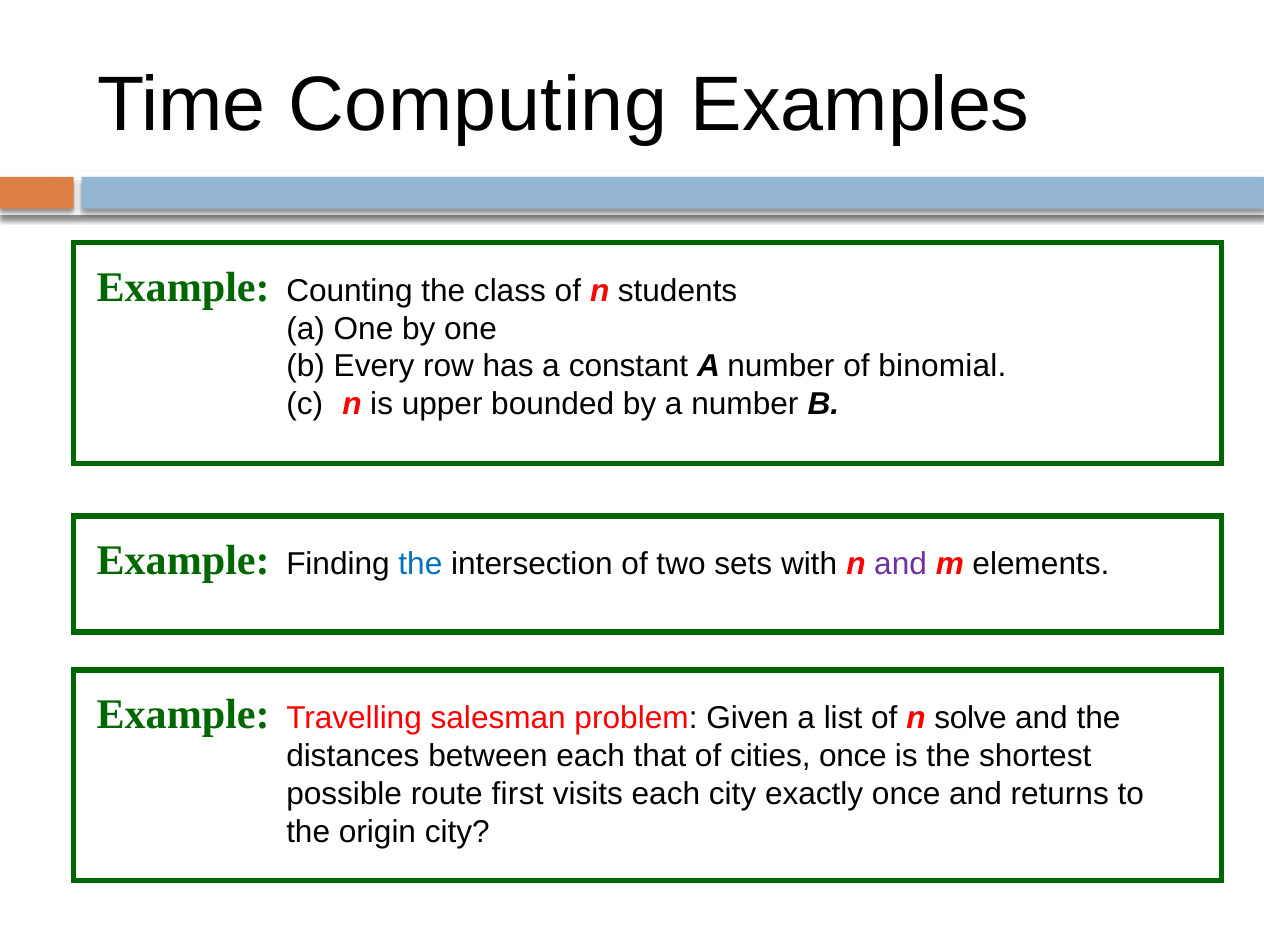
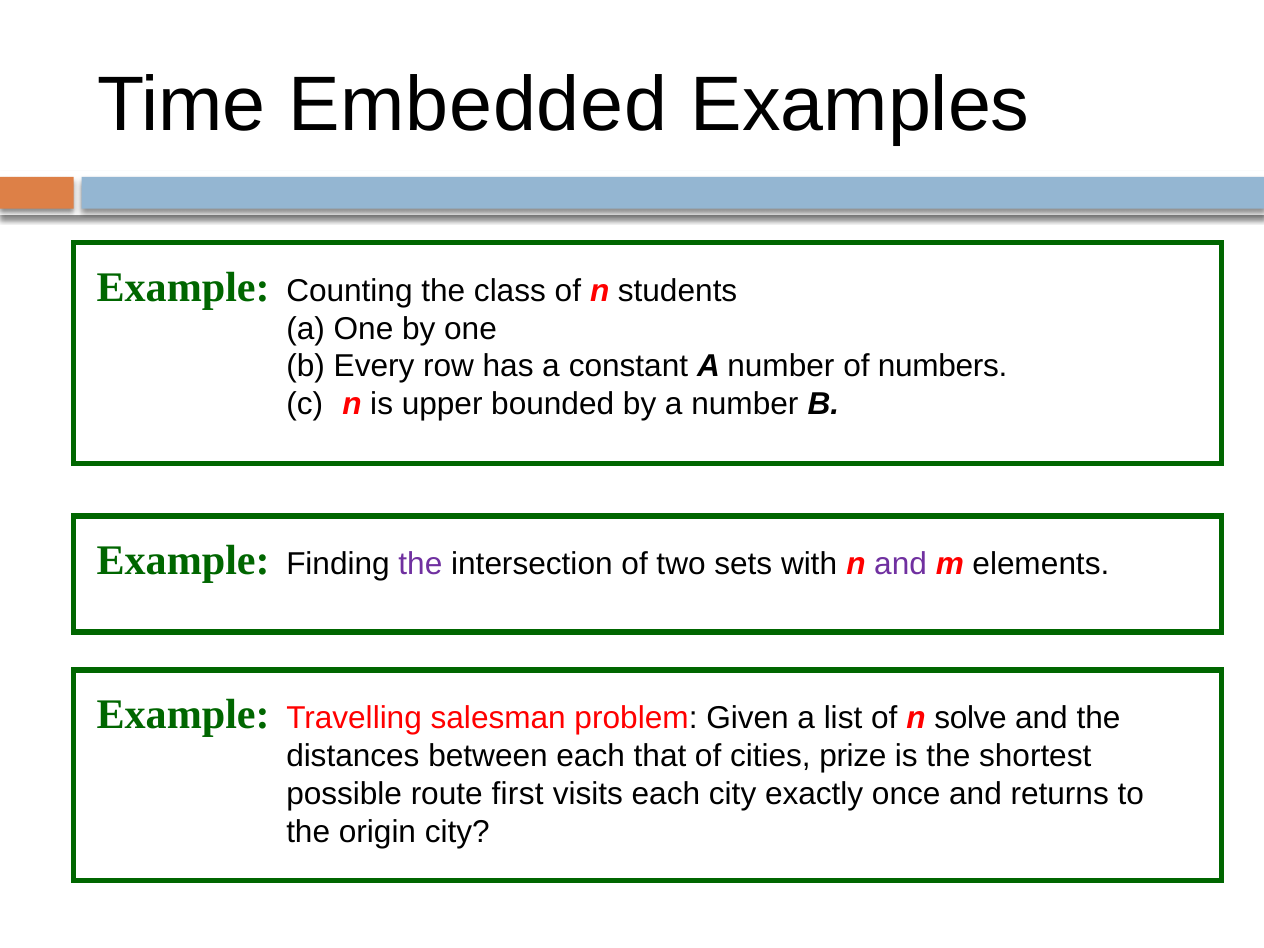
Computing: Computing -> Embedded
binomial: binomial -> numbers
the at (420, 565) colour: blue -> purple
cities once: once -> prize
